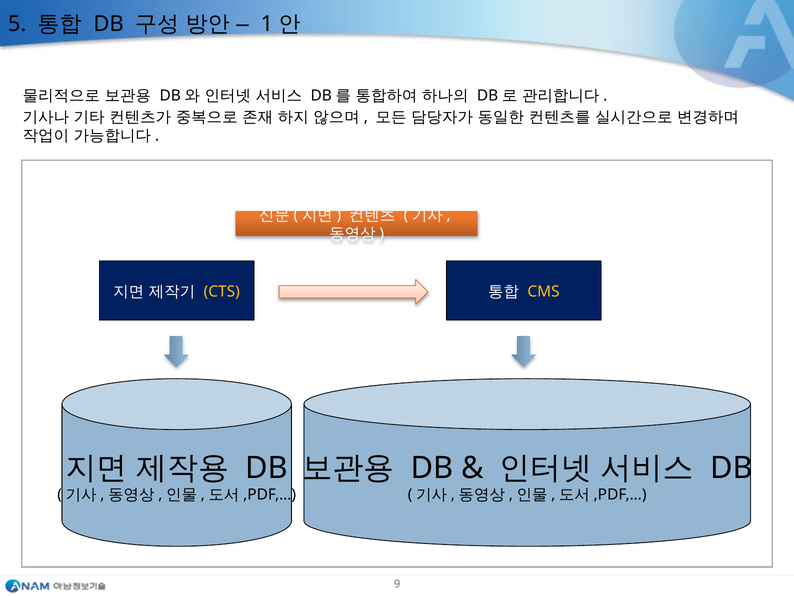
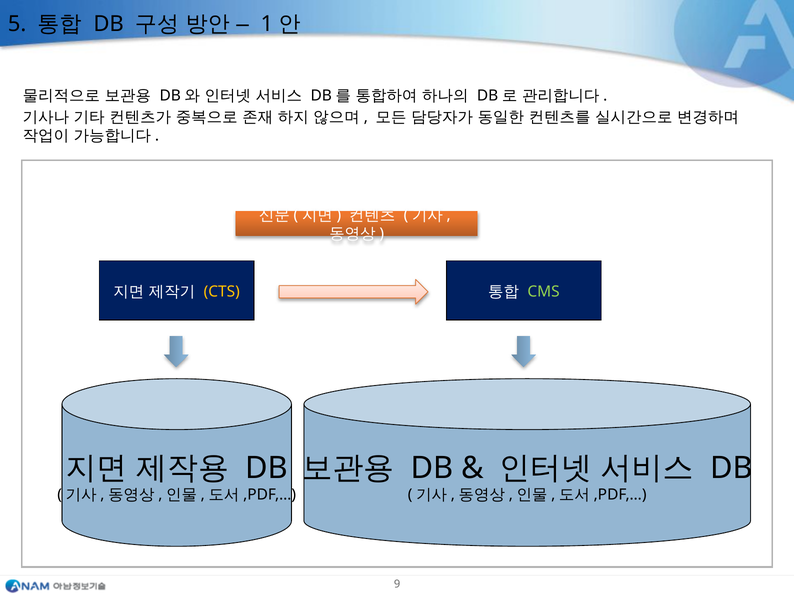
CMS colour: yellow -> light green
